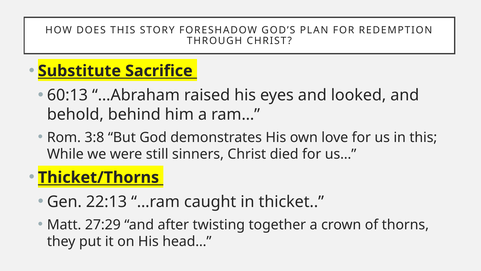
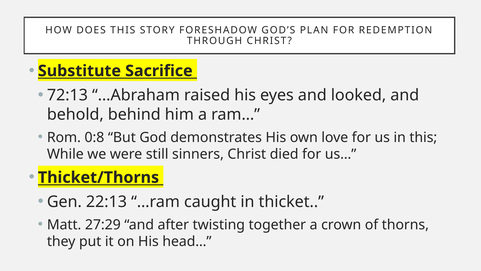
60:13: 60:13 -> 72:13
3:8: 3:8 -> 0:8
